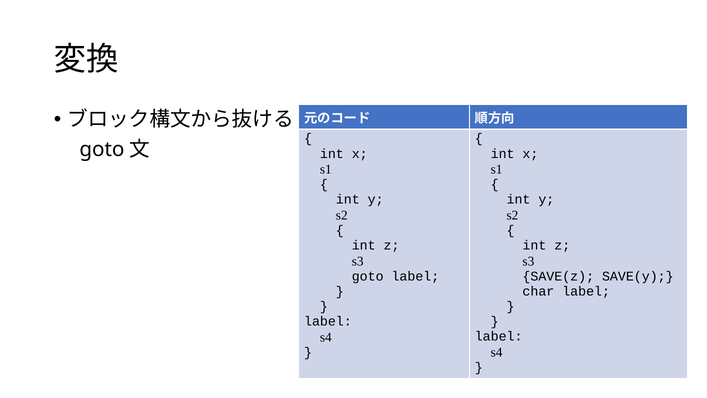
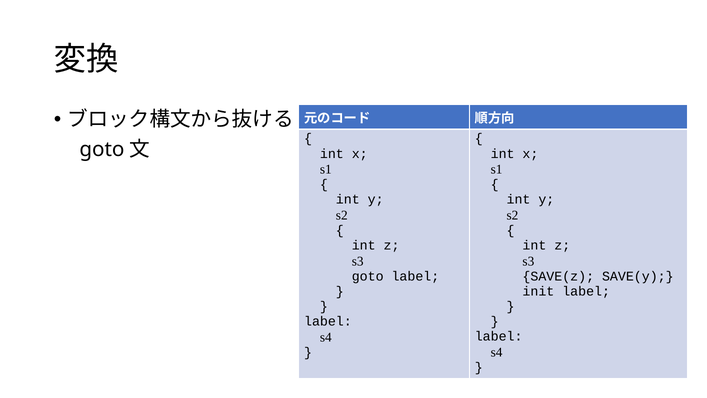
char: char -> init
